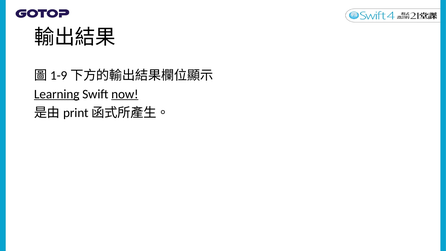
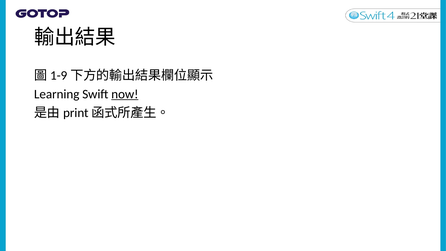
Learning underline: present -> none
